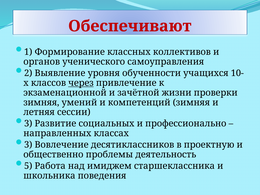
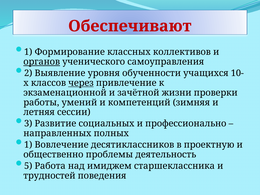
органов underline: none -> present
зимняя at (41, 102): зимняя -> работы
классах: классах -> полных
3 at (28, 145): 3 -> 1
школьника: школьника -> трудностей
